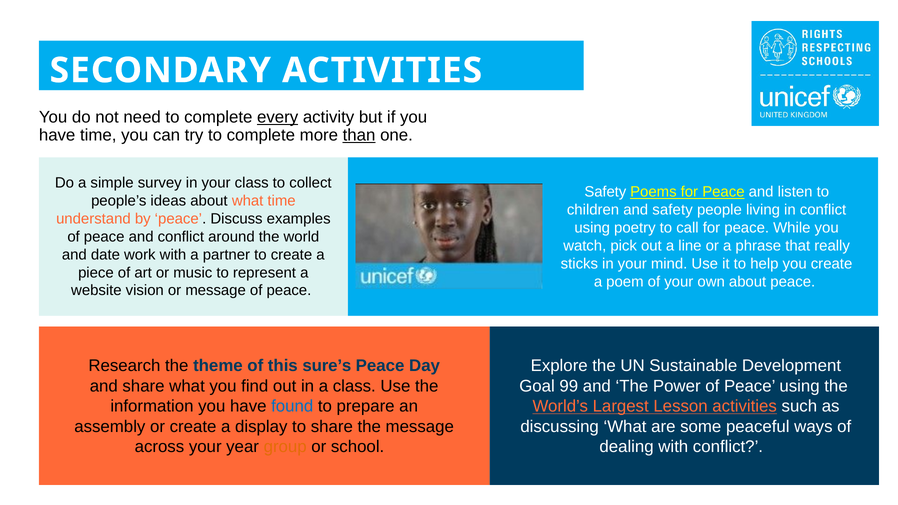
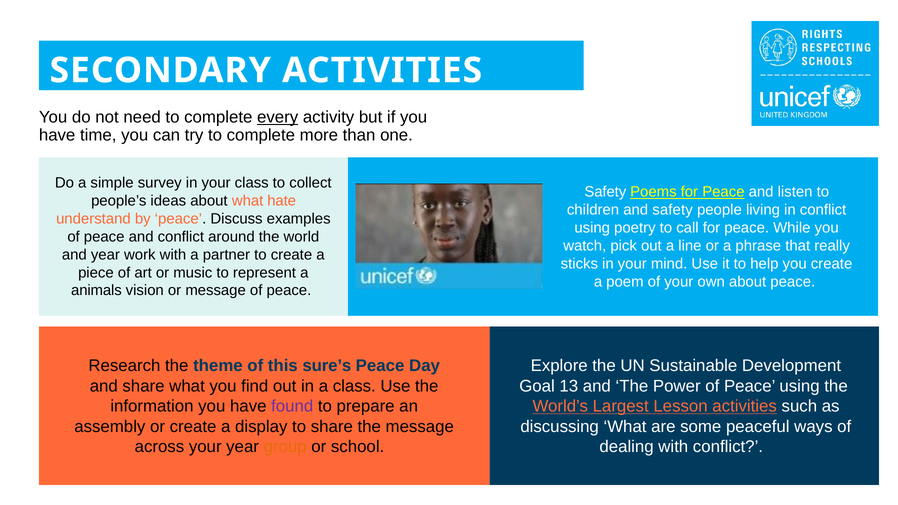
than underline: present -> none
what time: time -> hate
and date: date -> year
website: website -> animals
99: 99 -> 13
found colour: blue -> purple
